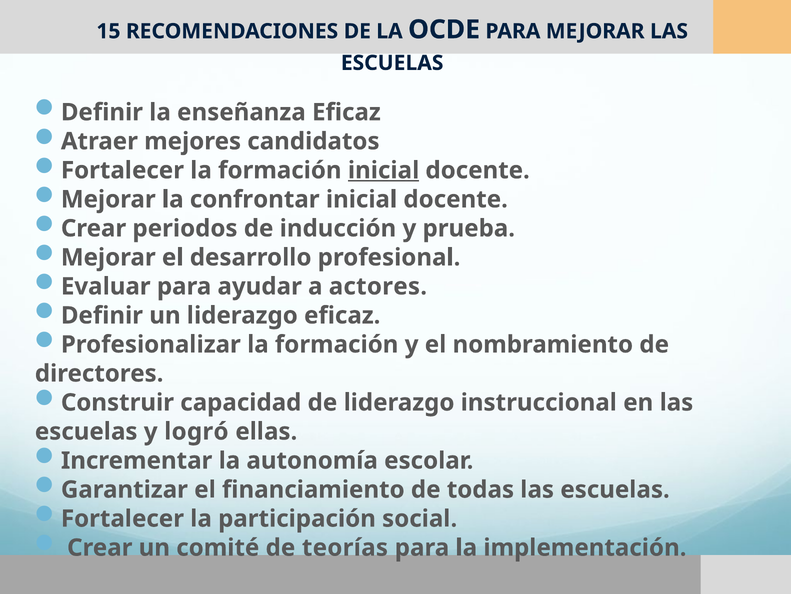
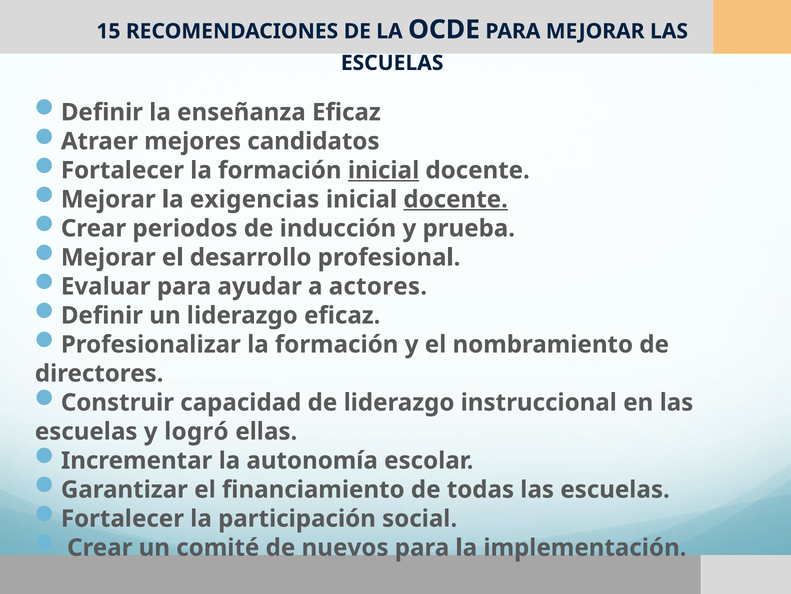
confrontar: confrontar -> exigencias
docente at (456, 199) underline: none -> present
teorías: teorías -> nuevos
